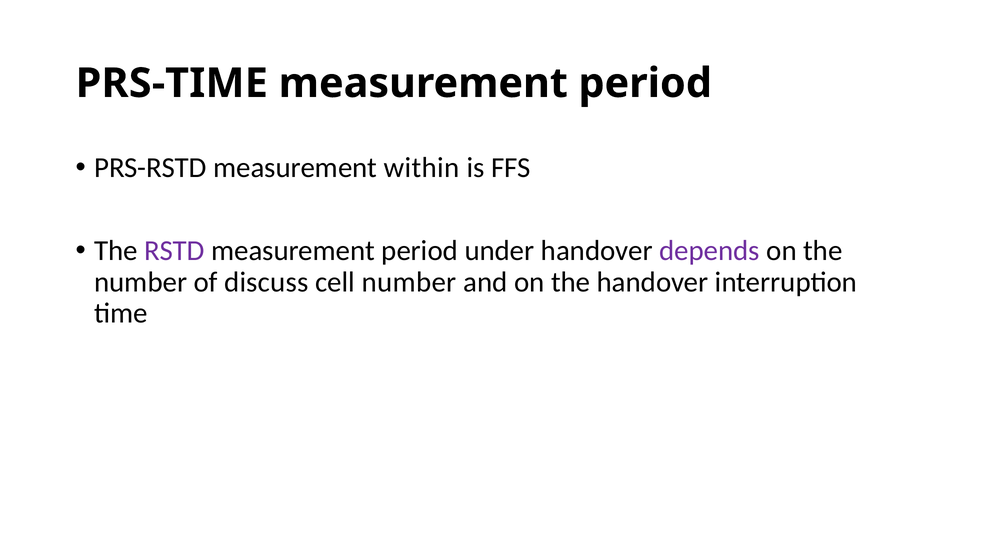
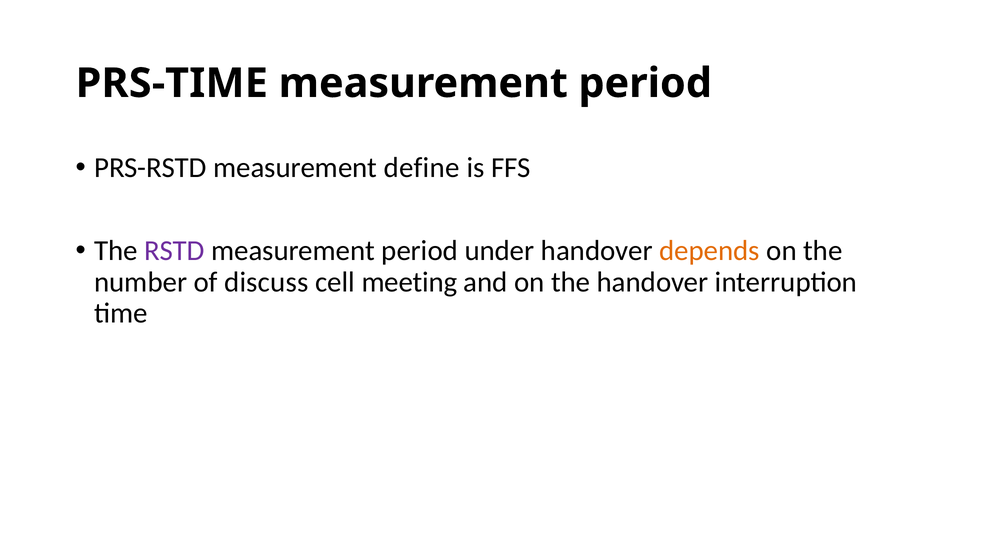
within: within -> define
depends colour: purple -> orange
cell number: number -> meeting
